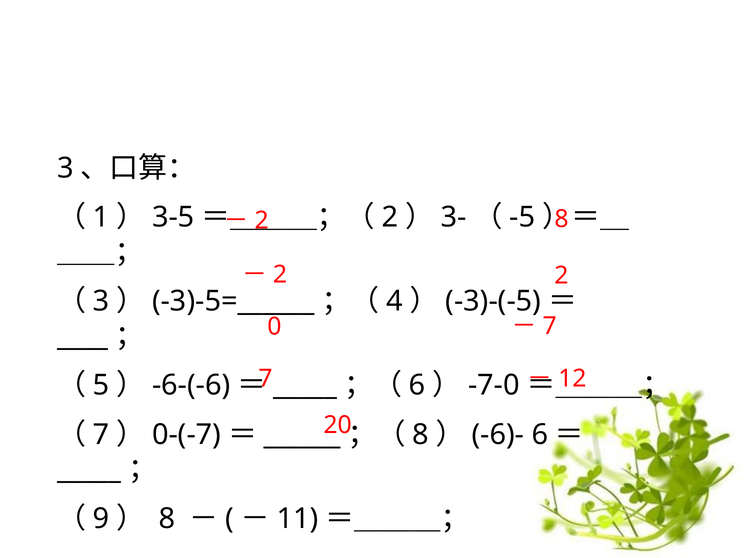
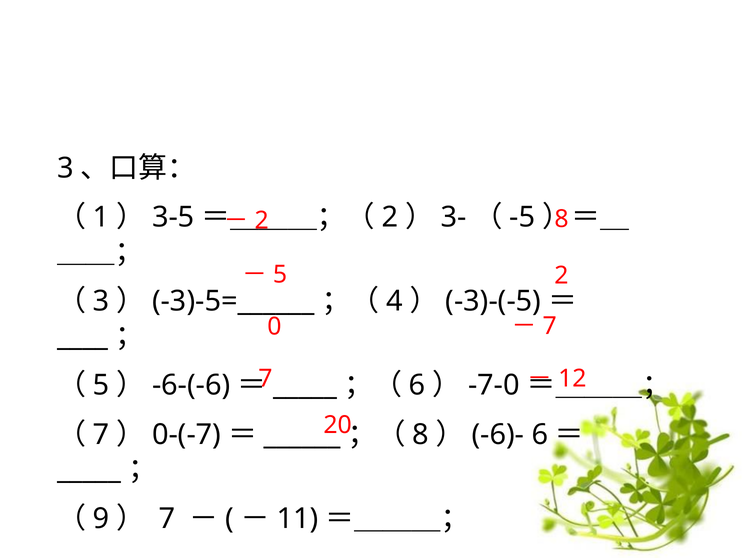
2 at (280, 275): 2 -> 5
8 at (167, 518): 8 -> 7
